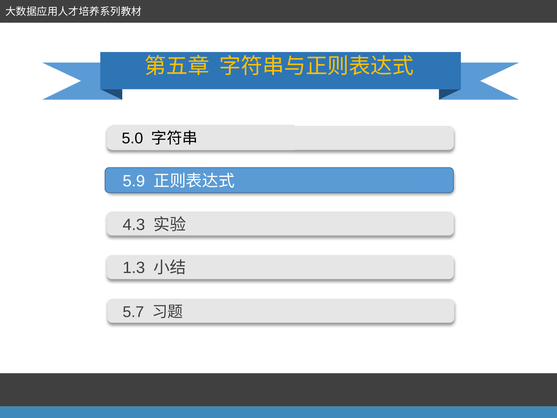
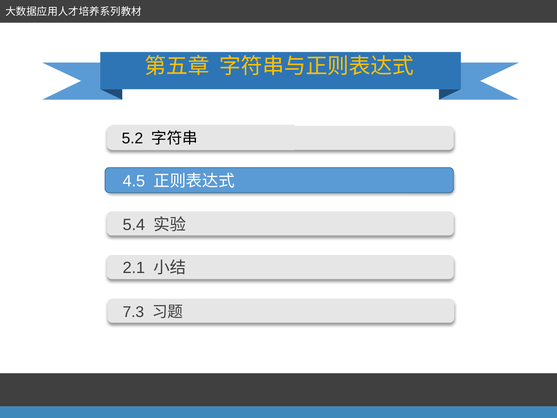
5.0: 5.0 -> 5.2
5.9: 5.9 -> 4.5
4.3: 4.3 -> 5.4
1.3: 1.3 -> 2.1
5.7: 5.7 -> 7.3
